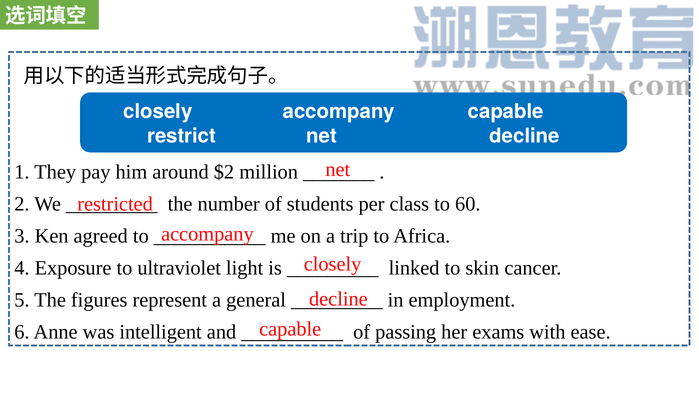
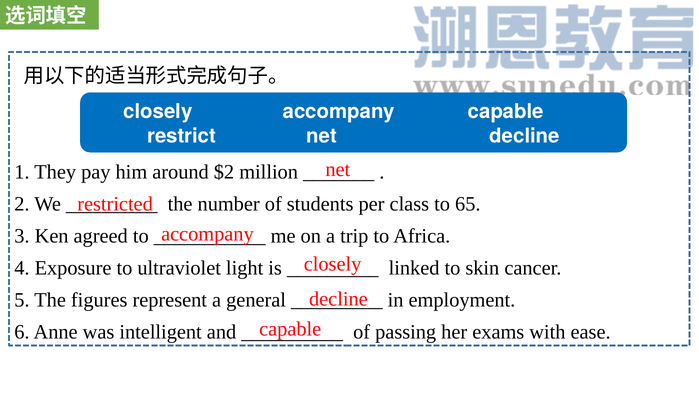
60: 60 -> 65
